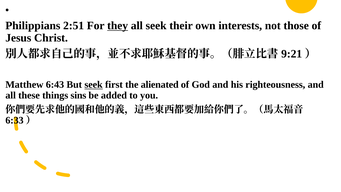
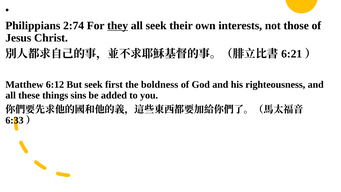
2:51: 2:51 -> 2:74
9:21: 9:21 -> 6:21
6:43: 6:43 -> 6:12
seek at (94, 85) underline: present -> none
alienated: alienated -> boldness
